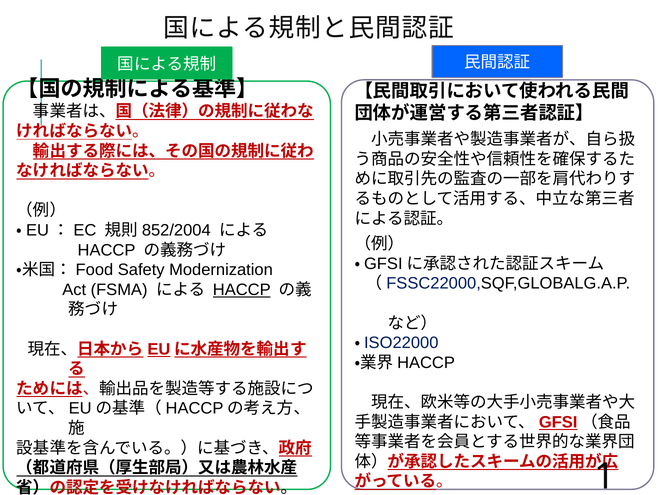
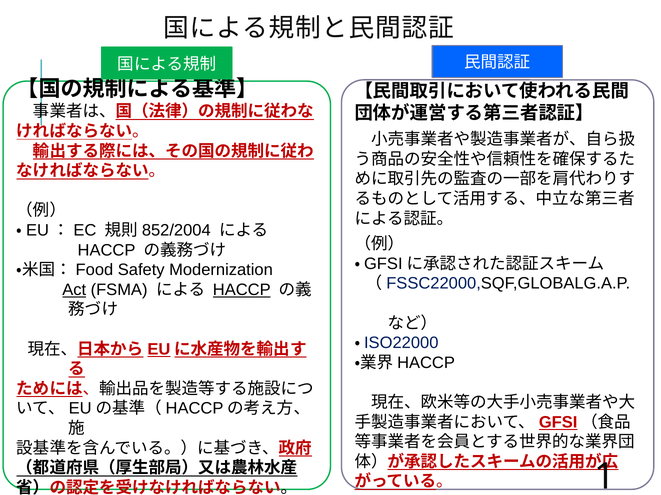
Act underline: none -> present
